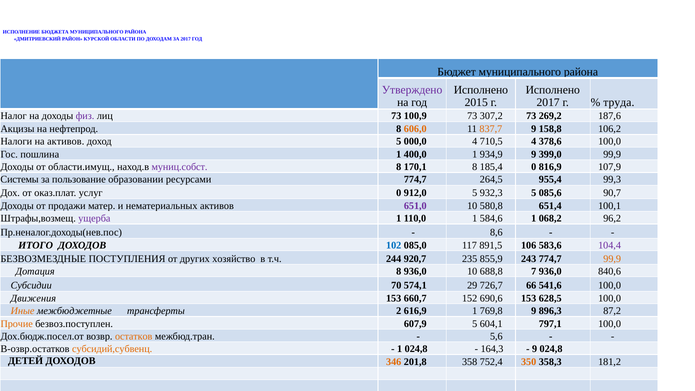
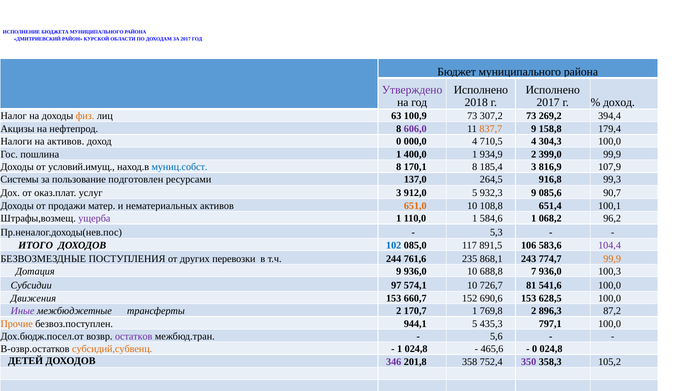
2015: 2015 -> 2018
труда at (619, 103): труда -> доход
физ colour: purple -> orange
лиц 73: 73 -> 63
187,6: 187,6 -> 394,4
606,0 colour: orange -> purple
106,2: 106,2 -> 179,4
доход 5: 5 -> 0
378,6: 378,6 -> 304,3
934,9 9: 9 -> 2
области.имущ: области.имущ -> условий.имущ
муниц.собст colour: purple -> blue
185,4 0: 0 -> 3
образовании: образовании -> подготовлен
ресурсами 774,7: 774,7 -> 137,0
955,4: 955,4 -> 916,8
услуг 0: 0 -> 3
932,3 5: 5 -> 9
651,0 colour: purple -> orange
580,8: 580,8 -> 108,8
8,6: 8,6 -> 5,3
хозяйство: хозяйство -> перевозки
920,7: 920,7 -> 761,6
855,9: 855,9 -> 868,1
Дотация 8: 8 -> 9
840,6: 840,6 -> 100,3
70: 70 -> 97
574,1 29: 29 -> 10
66: 66 -> 81
Иные colour: orange -> purple
616,9: 616,9 -> 170,7
769,8 9: 9 -> 2
607,9: 607,9 -> 944,1
604,1: 604,1 -> 435,3
остатков colour: orange -> purple
164,3: 164,3 -> 465,6
9 at (535, 349): 9 -> 0
346 colour: orange -> purple
350 colour: orange -> purple
181,2: 181,2 -> 105,2
